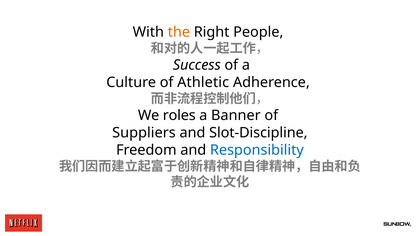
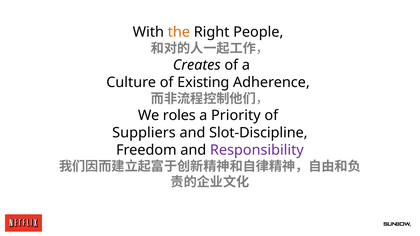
Success: Success -> Creates
Athletic: Athletic -> Existing
Banner: Banner -> Priority
Responsibility colour: blue -> purple
